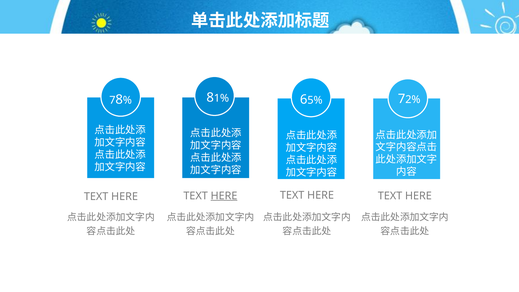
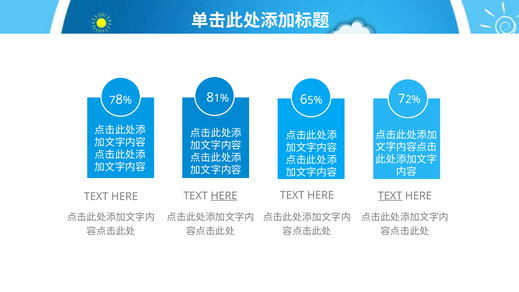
TEXT at (390, 196) underline: none -> present
